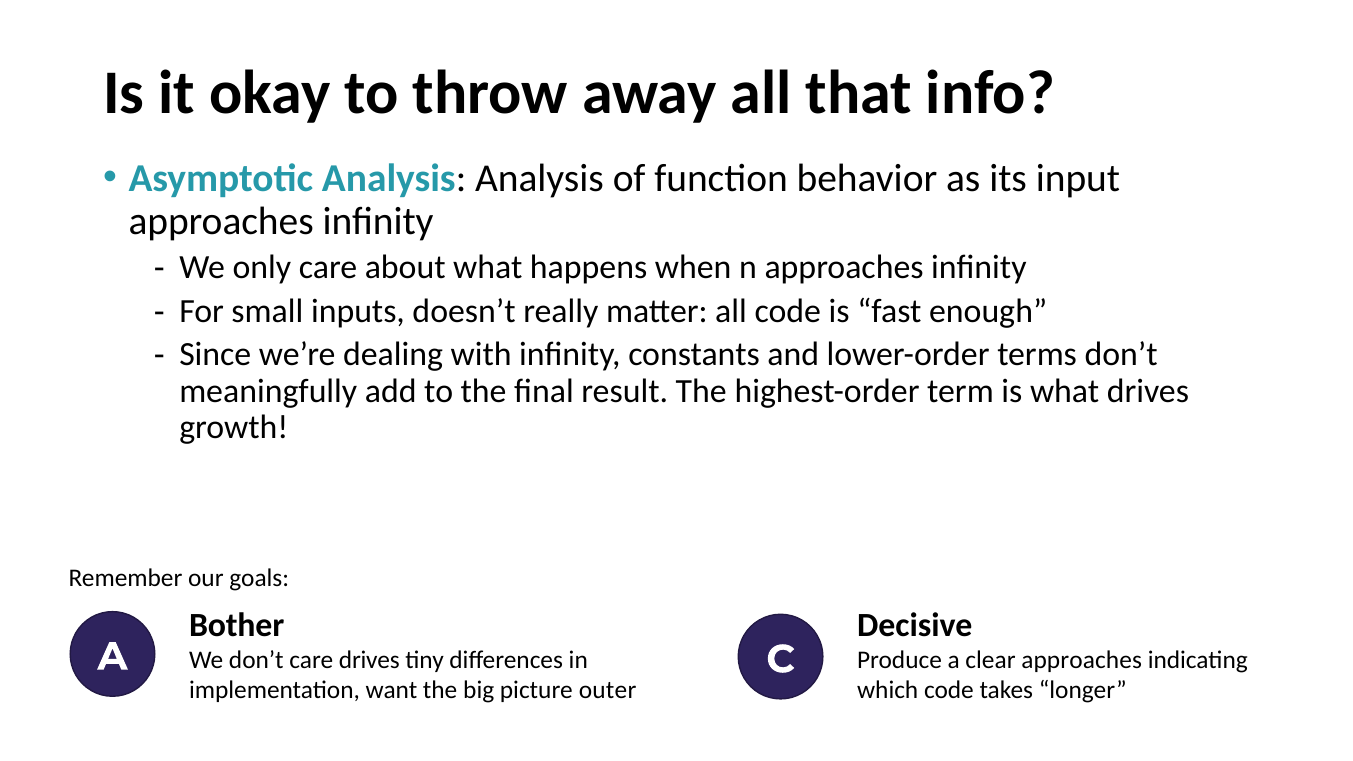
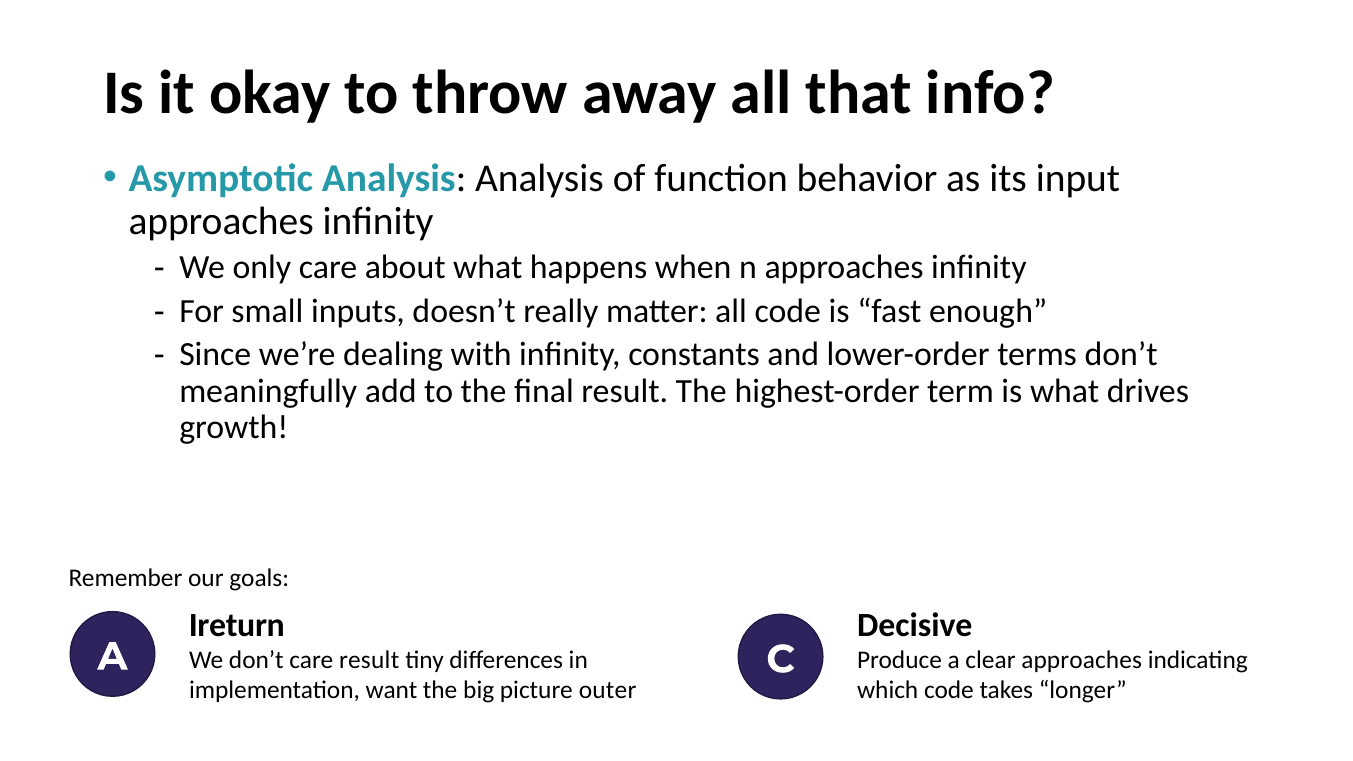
Bother: Bother -> Ireturn
care drives: drives -> result
